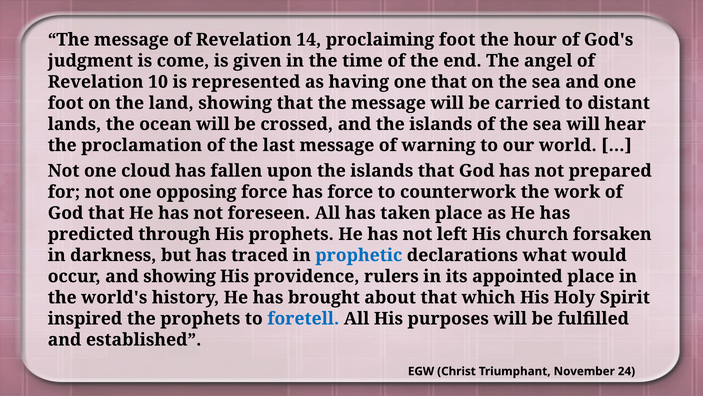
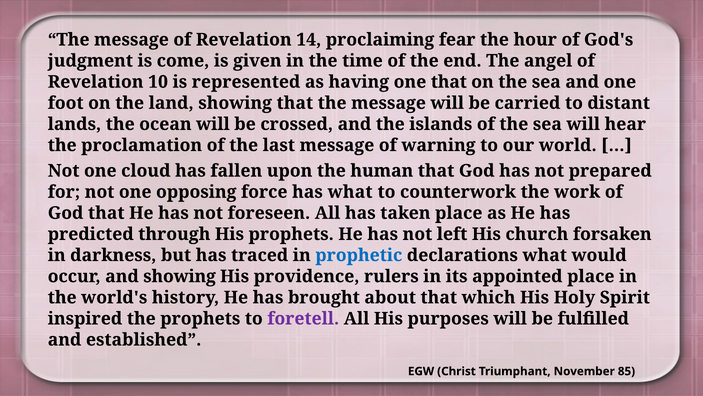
proclaiming foot: foot -> fear
upon the islands: islands -> human
has force: force -> what
foretell colour: blue -> purple
24: 24 -> 85
